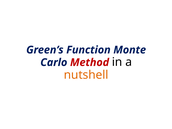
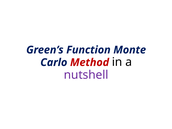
nutshell colour: orange -> purple
